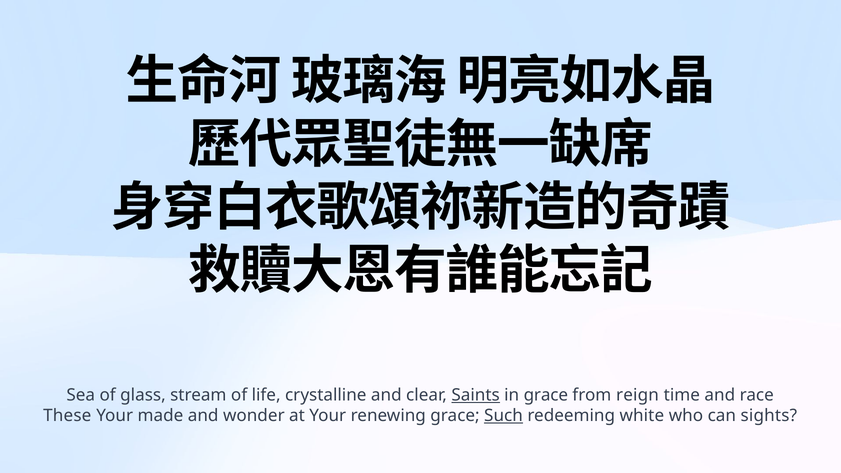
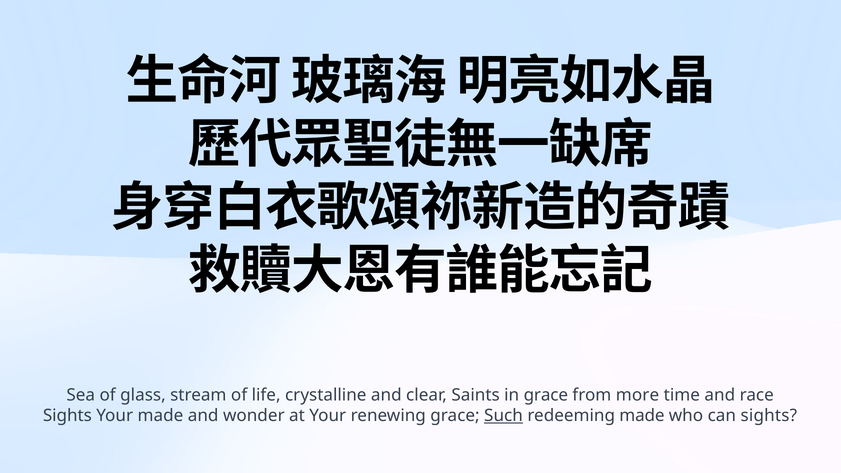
Saints underline: present -> none
reign: reign -> more
These at (67, 416): These -> Sights
redeeming white: white -> made
